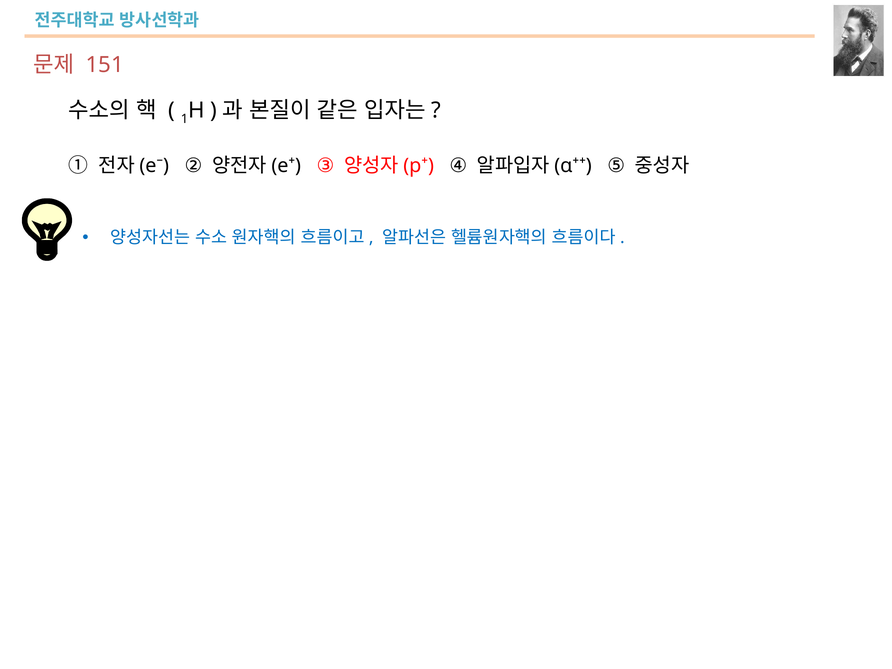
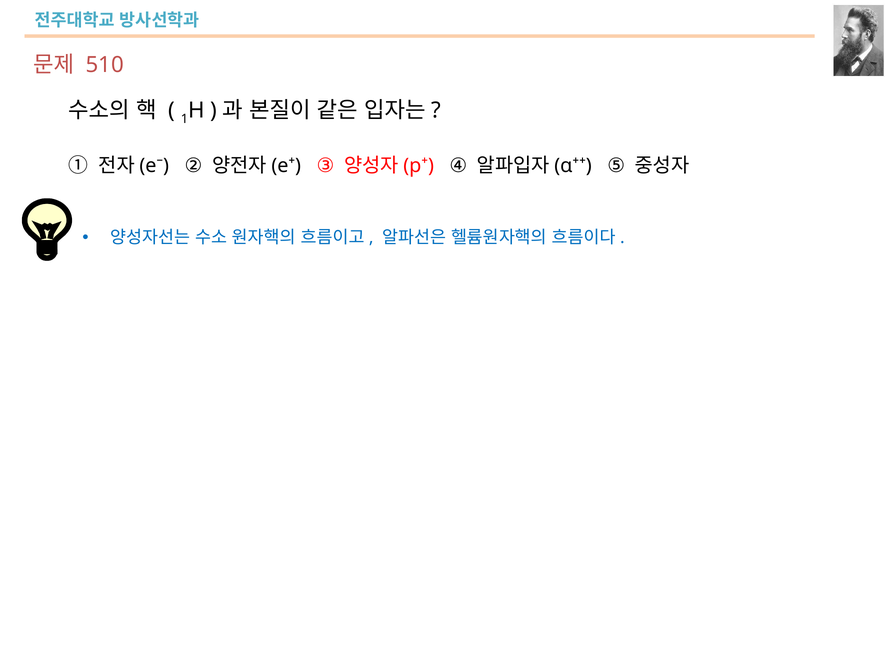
151: 151 -> 510
